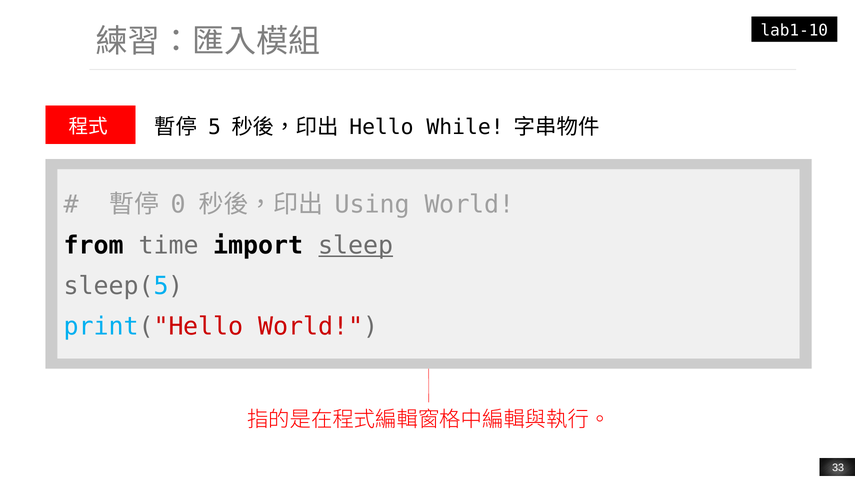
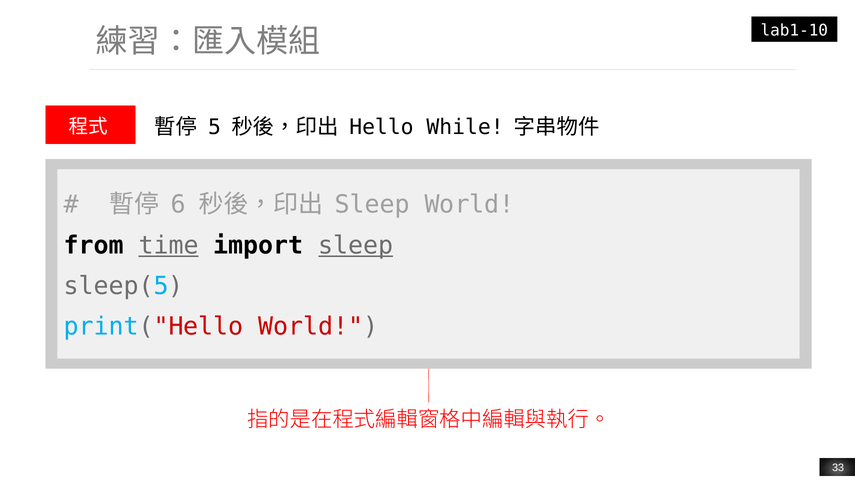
0: 0 -> 6
Using at (372, 205): Using -> Sleep
time underline: none -> present
